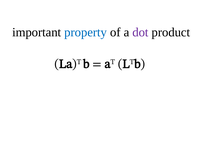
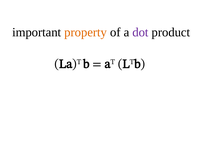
property colour: blue -> orange
